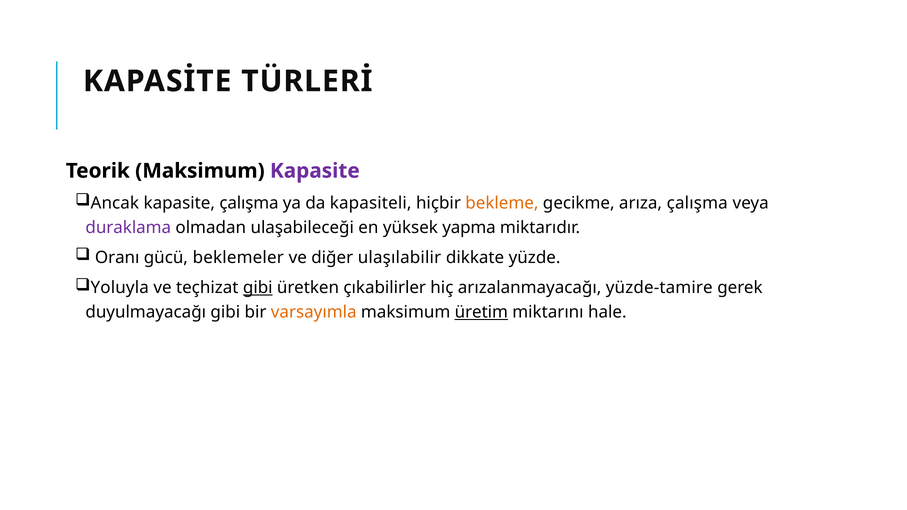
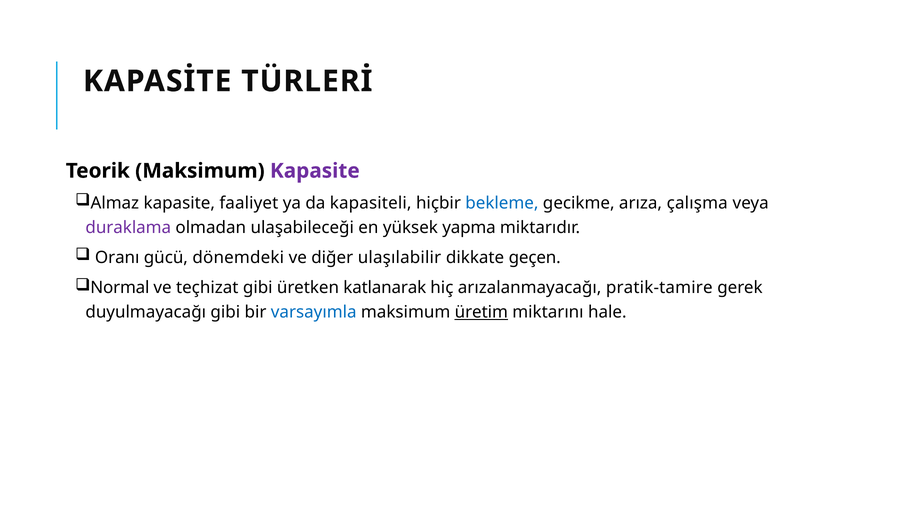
Ancak: Ancak -> Almaz
kapasite çalışma: çalışma -> faaliyet
bekleme colour: orange -> blue
beklemeler: beklemeler -> dönemdeki
yüzde: yüzde -> geçen
Yoluyla: Yoluyla -> Normal
gibi at (258, 288) underline: present -> none
çıkabilirler: çıkabilirler -> katlanarak
yüzde-tamire: yüzde-tamire -> pratik-tamire
varsayımla colour: orange -> blue
